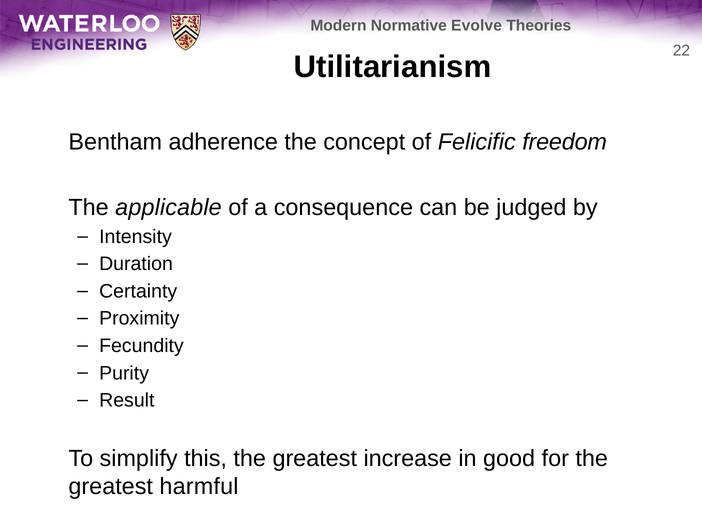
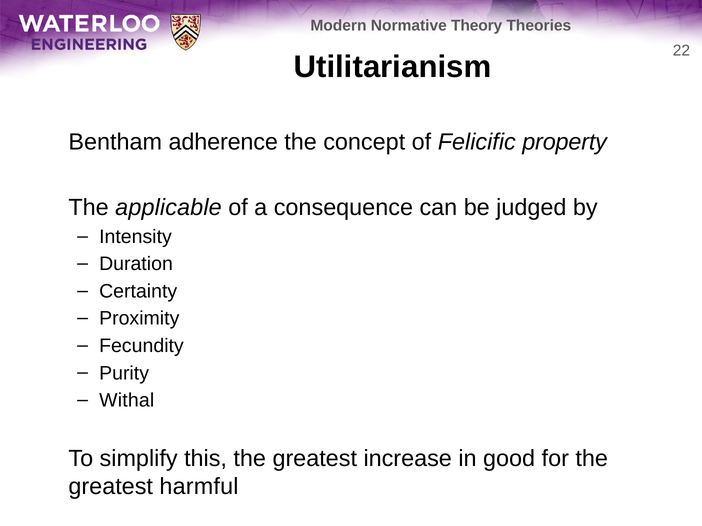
Evolve: Evolve -> Theory
freedom: freedom -> property
Result: Result -> Withal
